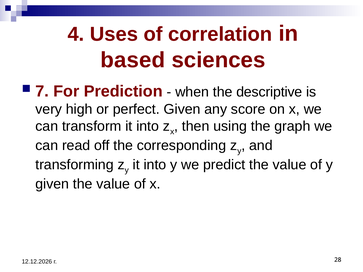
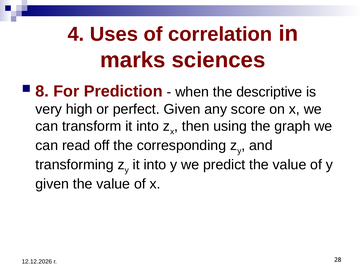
based: based -> marks
7: 7 -> 8
